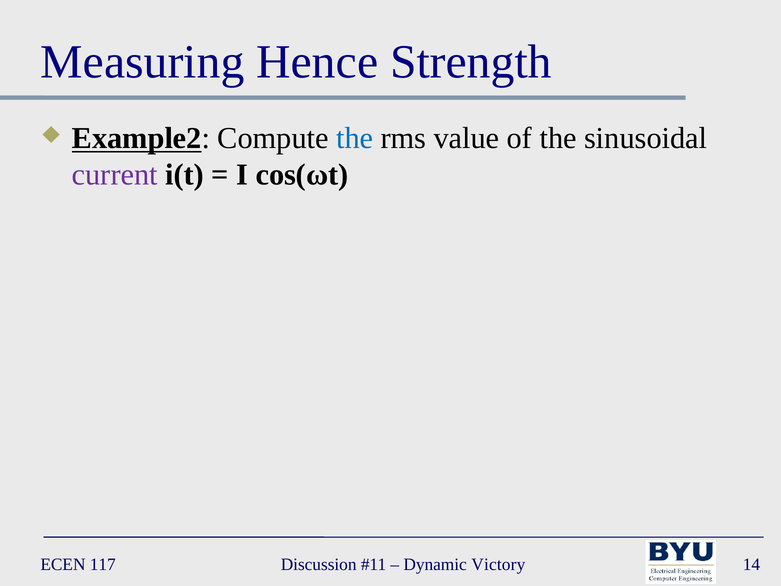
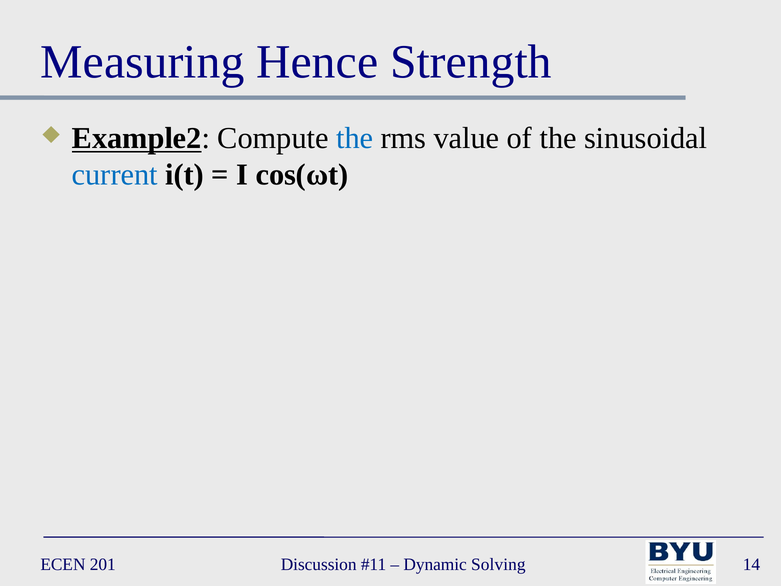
current colour: purple -> blue
117: 117 -> 201
Victory: Victory -> Solving
